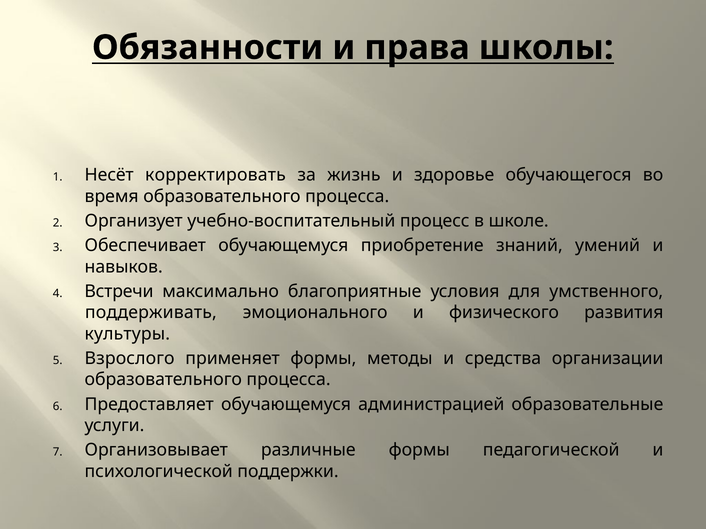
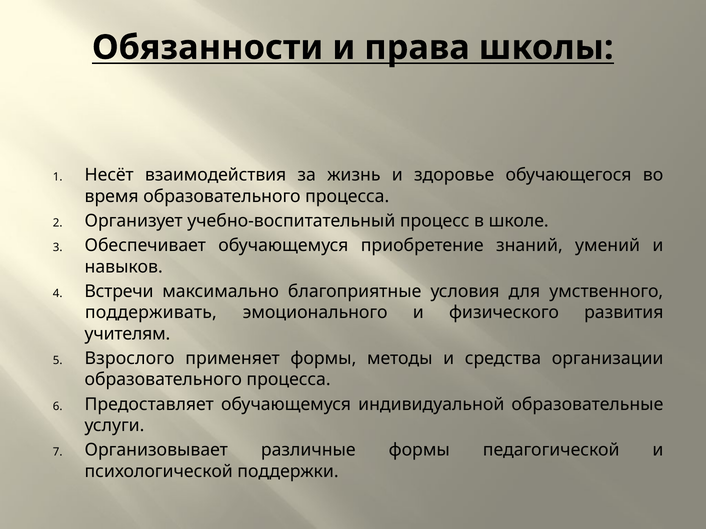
корректировать: корректировать -> взаимодействия
культуры: культуры -> учителям
администрацией: администрацией -> индивидуальной
